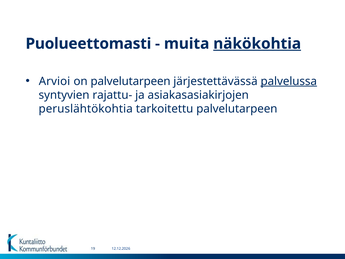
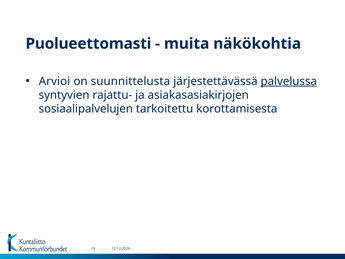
näkökohtia underline: present -> none
on palvelutarpeen: palvelutarpeen -> suunnittelusta
peruslähtökohtia: peruslähtökohtia -> sosiaalipalvelujen
tarkoitettu palvelutarpeen: palvelutarpeen -> korottamisesta
